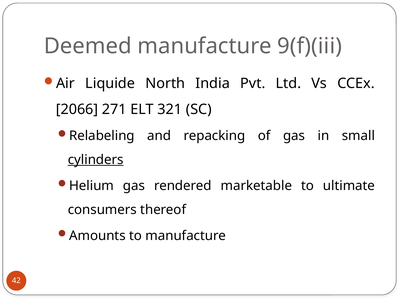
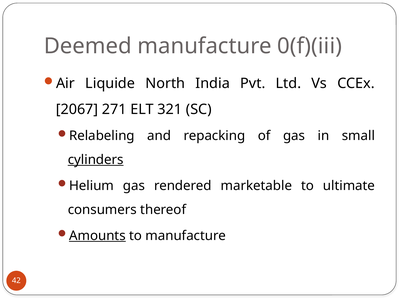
9(f)(iii: 9(f)(iii -> 0(f)(iii
2066: 2066 -> 2067
Amounts underline: none -> present
